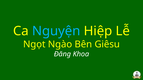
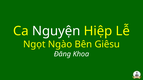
Nguyện colour: light blue -> white
